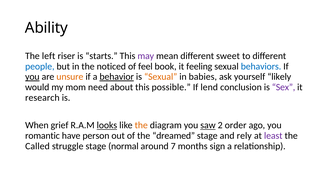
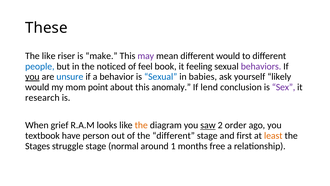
Ability: Ability -> These
The left: left -> like
starts: starts -> make
different sweet: sweet -> would
behaviors colour: blue -> purple
unsure colour: orange -> blue
behavior underline: present -> none
Sexual at (161, 77) colour: orange -> blue
need: need -> point
possible: possible -> anomaly
looks underline: present -> none
romantic: romantic -> textbook
the dreamed: dreamed -> different
rely: rely -> first
least colour: purple -> orange
Called: Called -> Stages
7: 7 -> 1
sign: sign -> free
